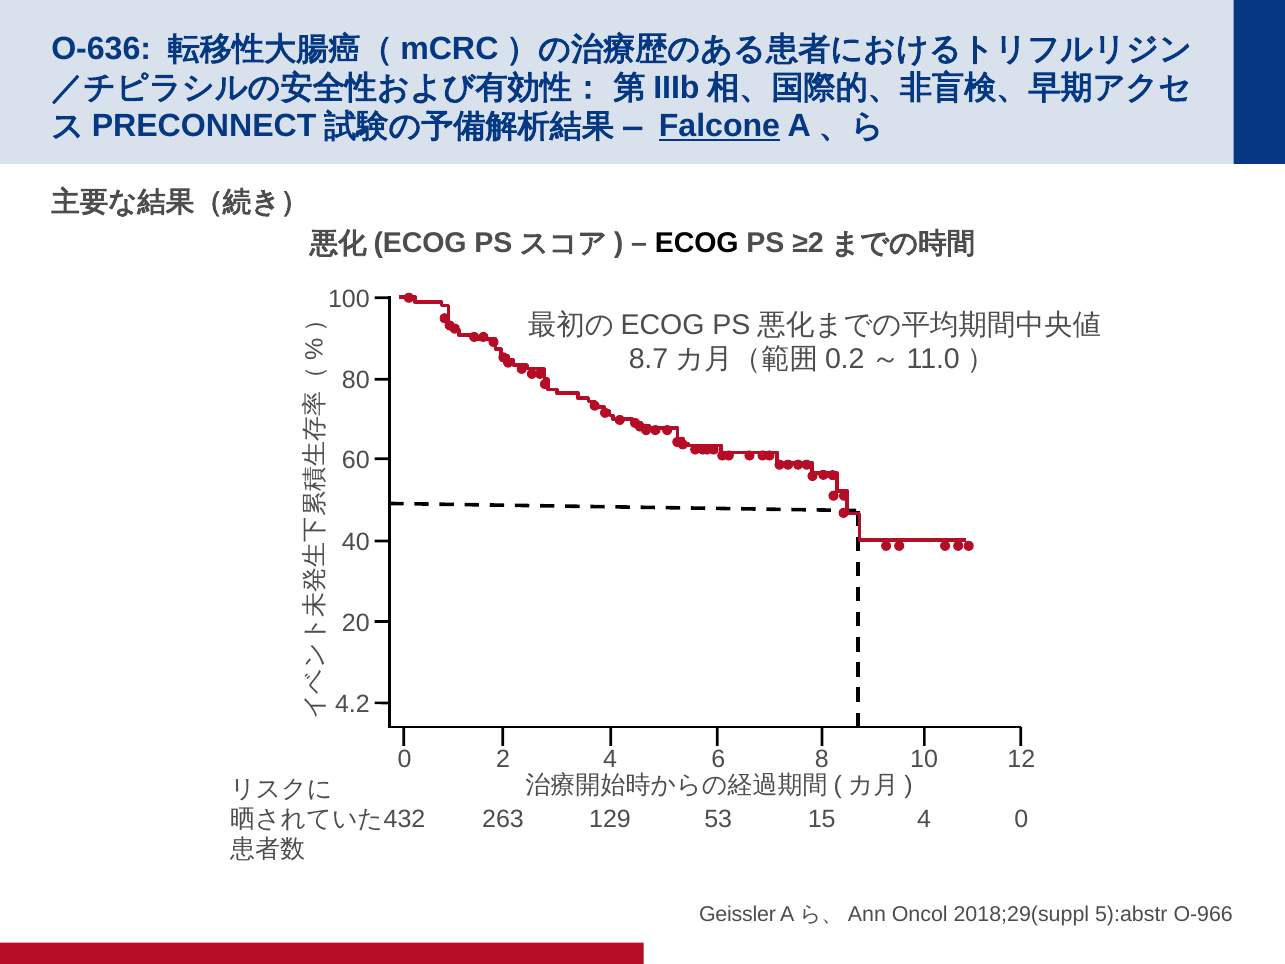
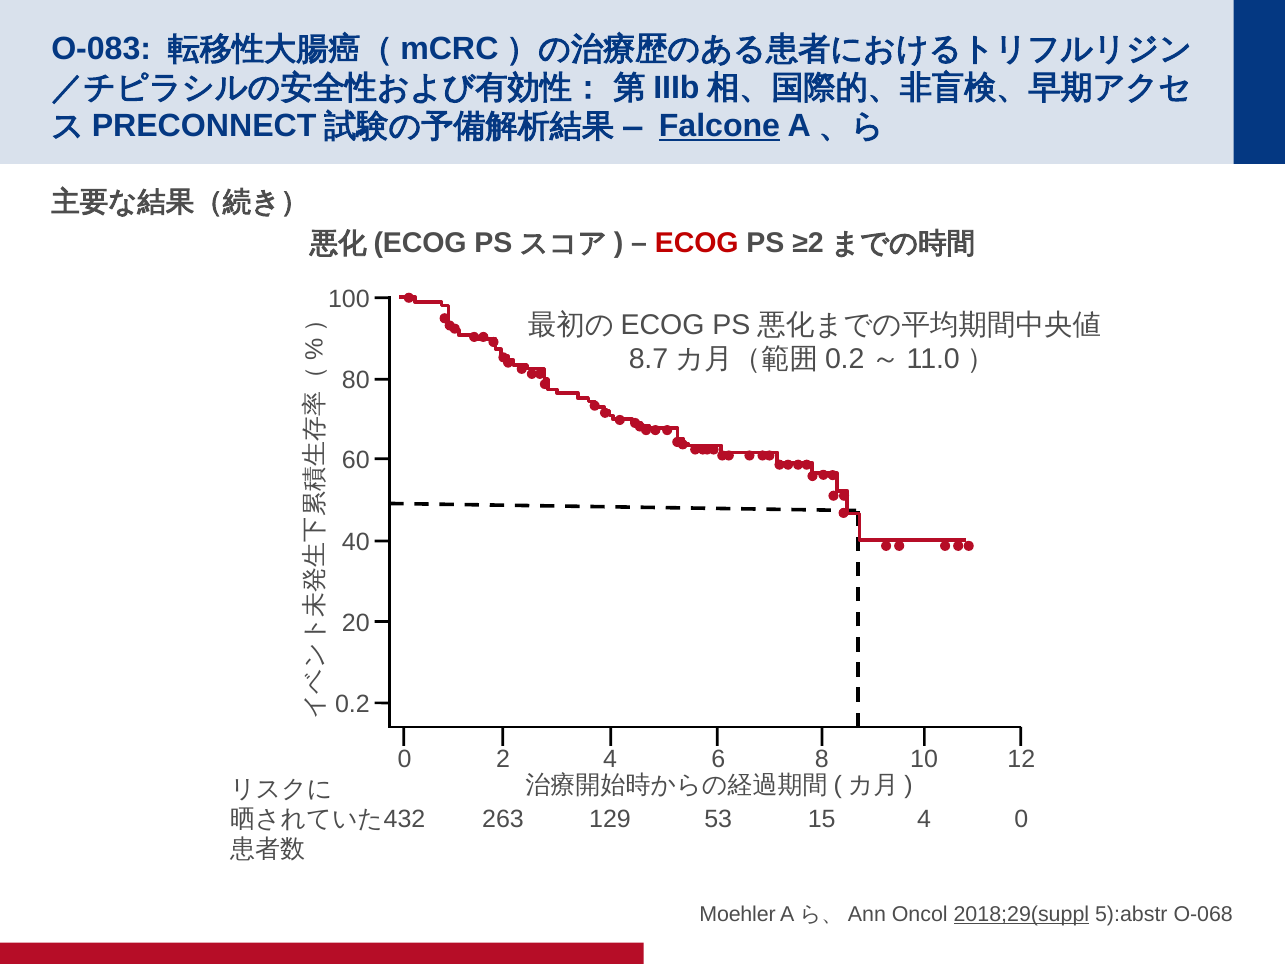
O-636: O-636 -> O-083
ECOG colour: black -> red
4.2: 4.2 -> 0.2
Geissler: Geissler -> Moehler
2018;29(suppl underline: none -> present
O-966: O-966 -> O-068
